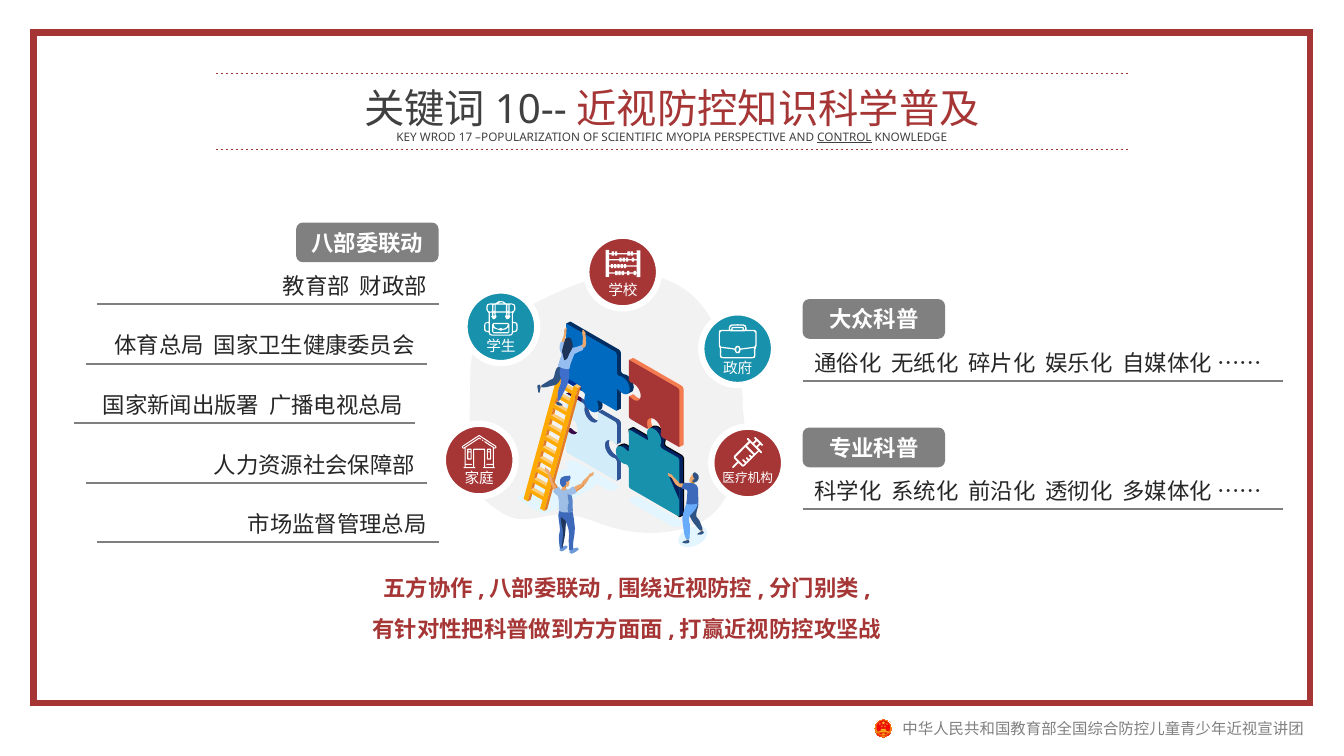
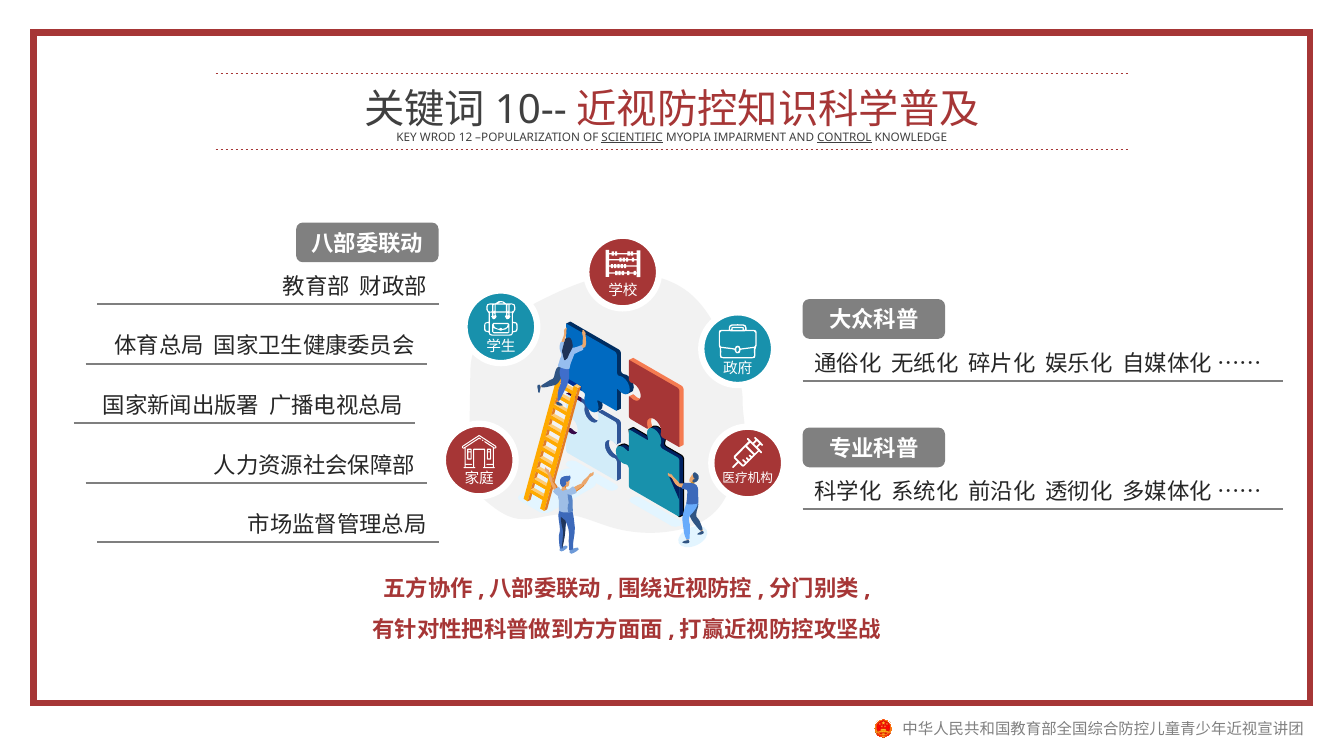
17: 17 -> 12
SCIENTIFIC underline: none -> present
PERSPECTIVE: PERSPECTIVE -> IMPAIRMENT
